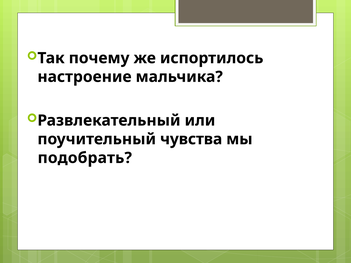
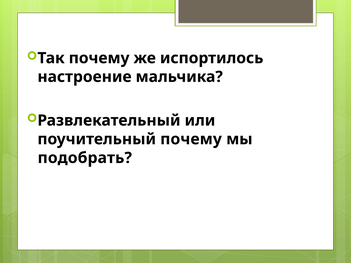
поучительный чувства: чувства -> почему
